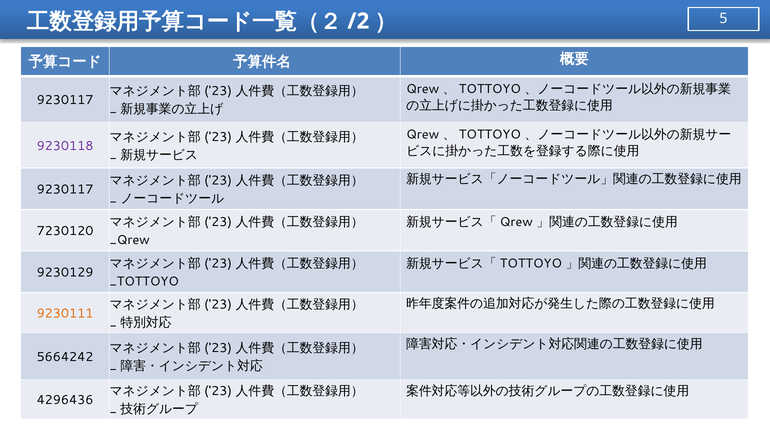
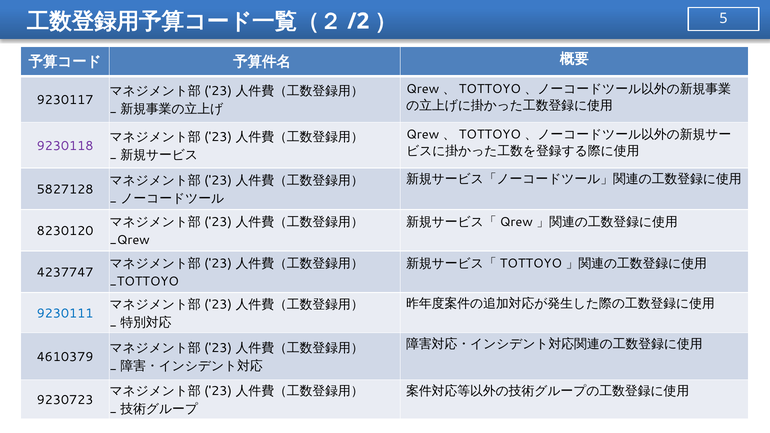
9230117 at (65, 190): 9230117 -> 5827128
7230120: 7230120 -> 8230120
9230129: 9230129 -> 4237747
9230111 colour: orange -> blue
5664242: 5664242 -> 4610379
4296436: 4296436 -> 9230723
